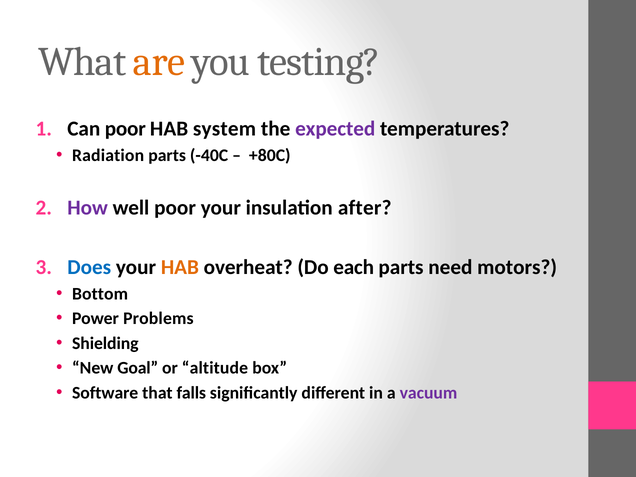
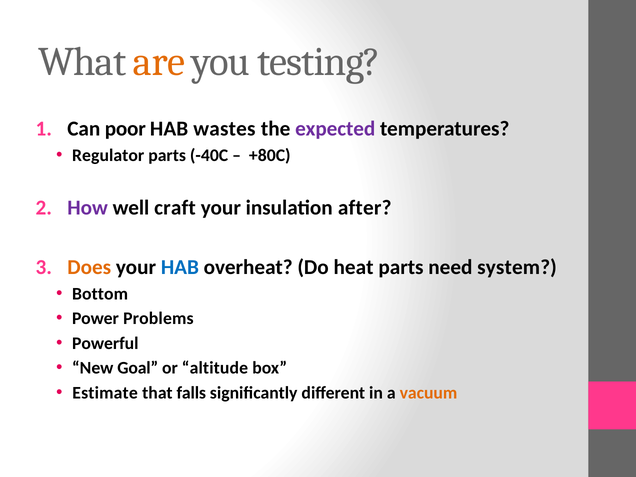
system: system -> wastes
Radiation: Radiation -> Regulator
well poor: poor -> craft
Does colour: blue -> orange
HAB at (180, 267) colour: orange -> blue
each: each -> heat
motors: motors -> system
Shielding: Shielding -> Powerful
Software: Software -> Estimate
vacuum colour: purple -> orange
